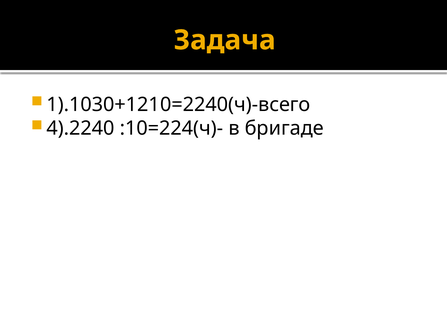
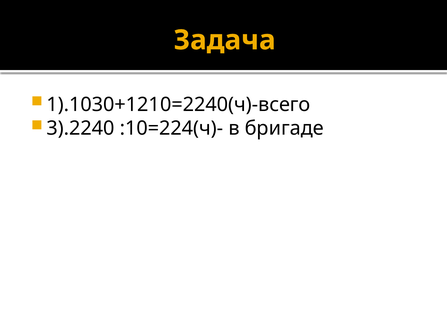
4).2240: 4).2240 -> 3).2240
